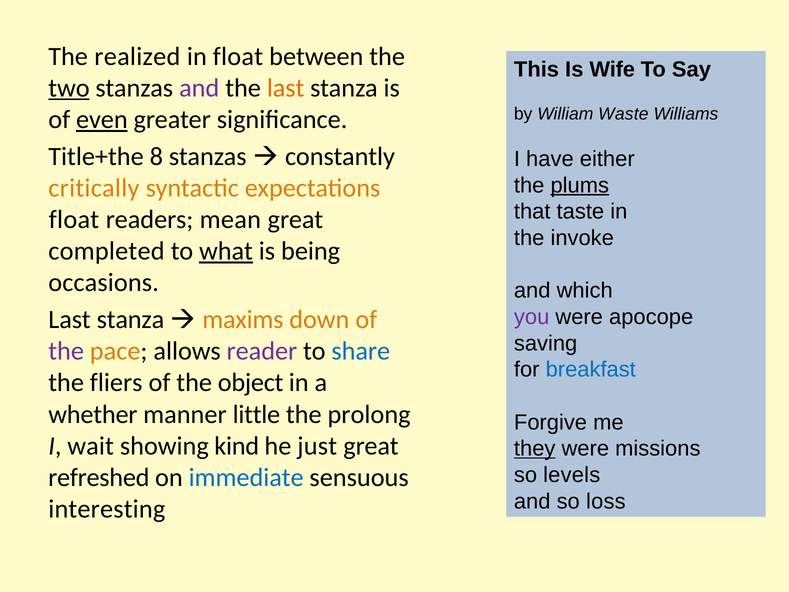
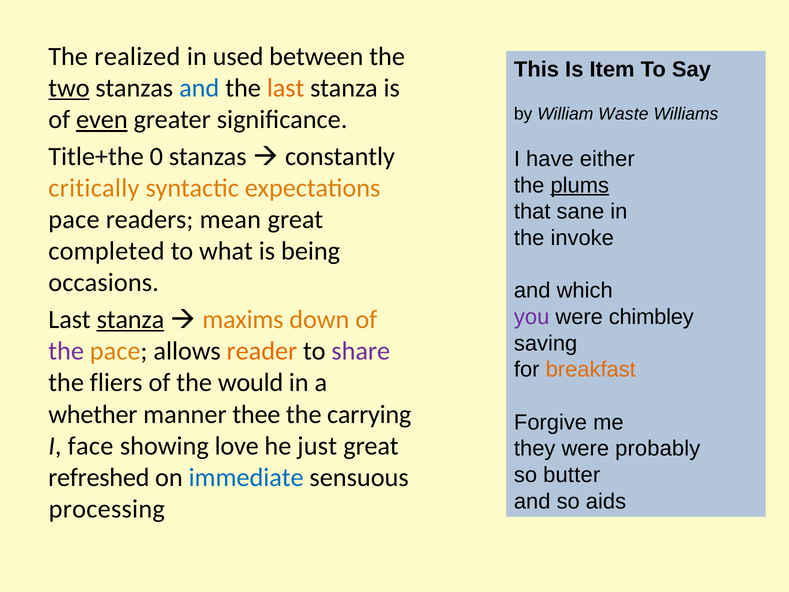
in float: float -> used
Wife: Wife -> Item
and at (199, 88) colour: purple -> blue
8: 8 -> 0
taste: taste -> sane
float at (74, 220): float -> pace
what underline: present -> none
apocope: apocope -> chimbley
stanza at (130, 319) underline: none -> present
reader colour: purple -> orange
share colour: blue -> purple
breakfast colour: blue -> orange
object: object -> would
little: little -> thee
prolong: prolong -> carrying
wait: wait -> face
kind: kind -> love
they underline: present -> none
missions: missions -> probably
levels: levels -> butter
loss: loss -> aids
interesting: interesting -> processing
